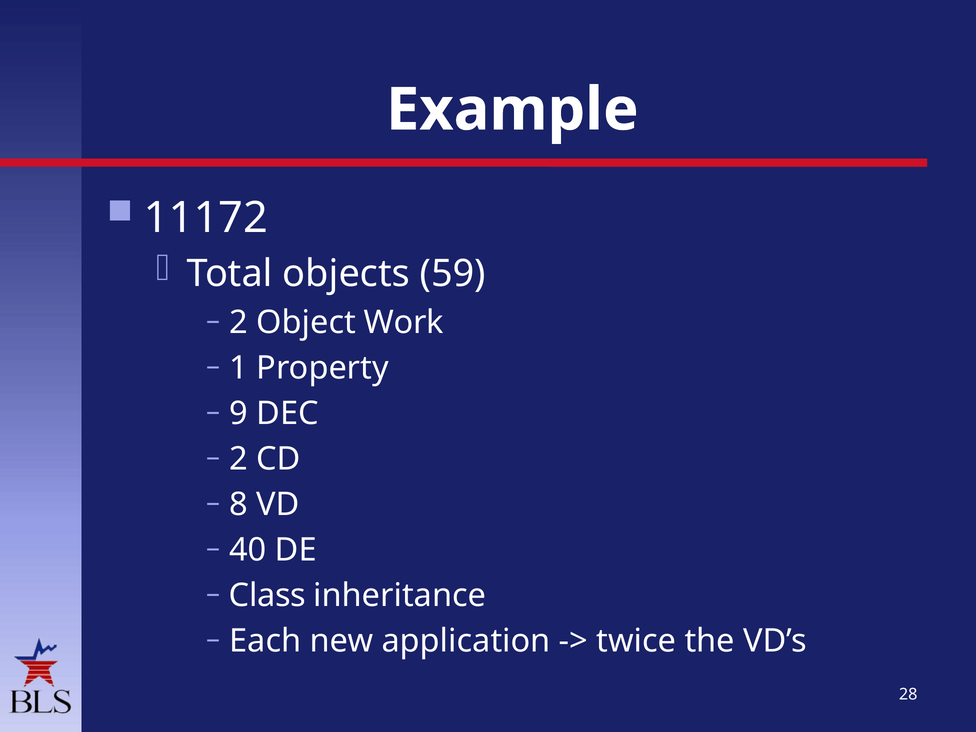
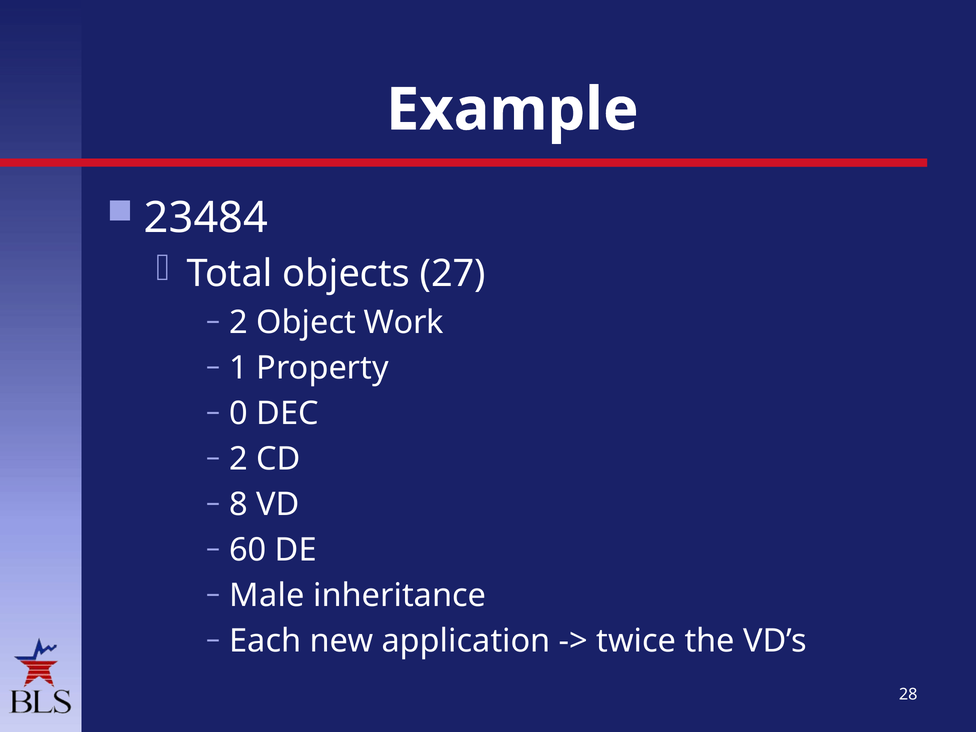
11172: 11172 -> 23484
59: 59 -> 27
9: 9 -> 0
40: 40 -> 60
Class: Class -> Male
